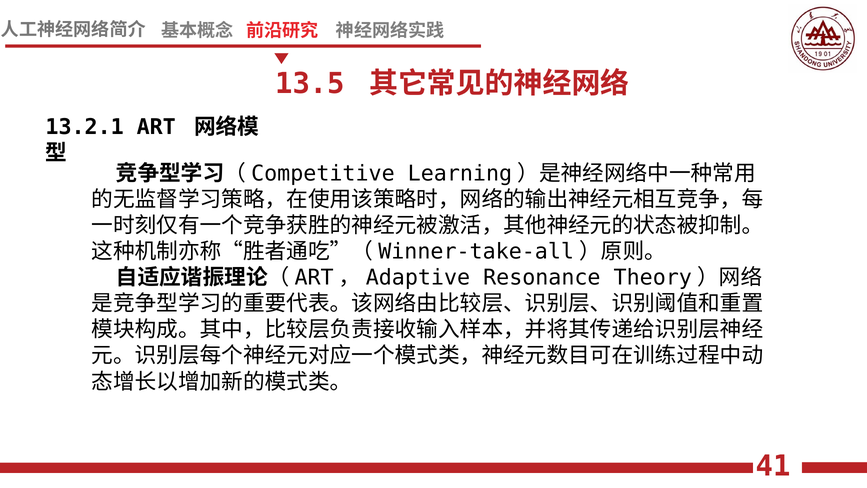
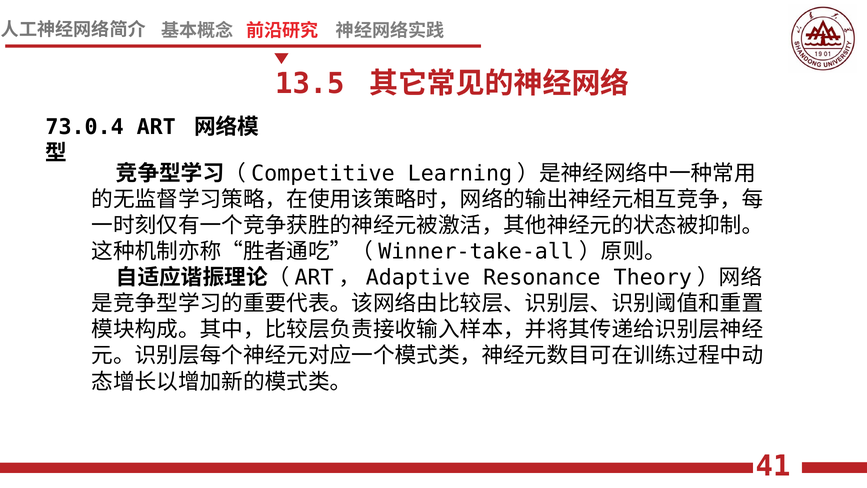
13.2.1: 13.2.1 -> 73.0.4
